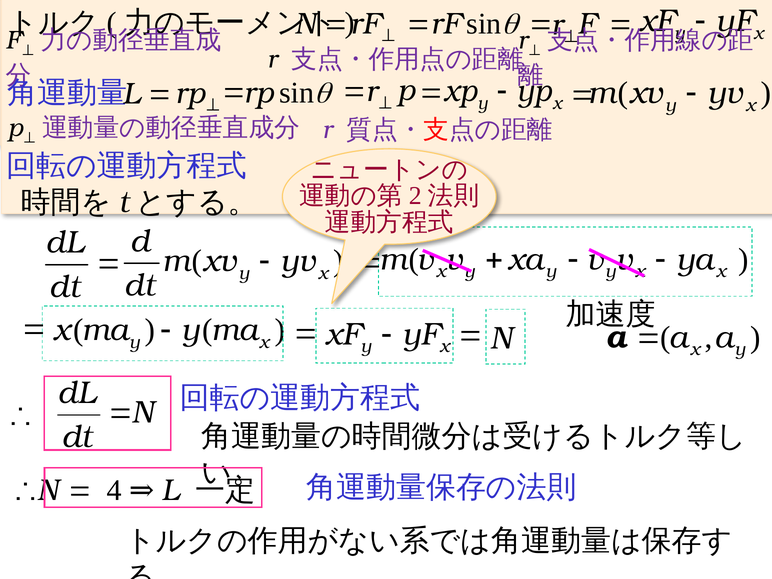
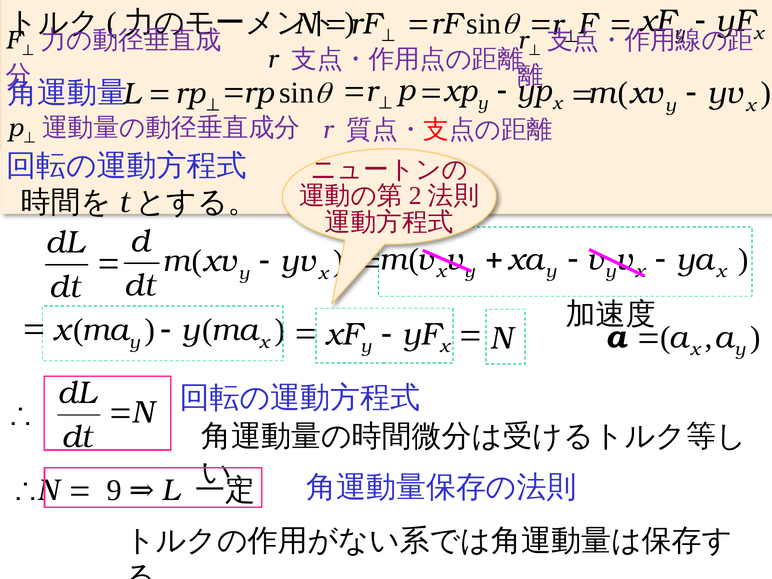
4: 4 -> 9
